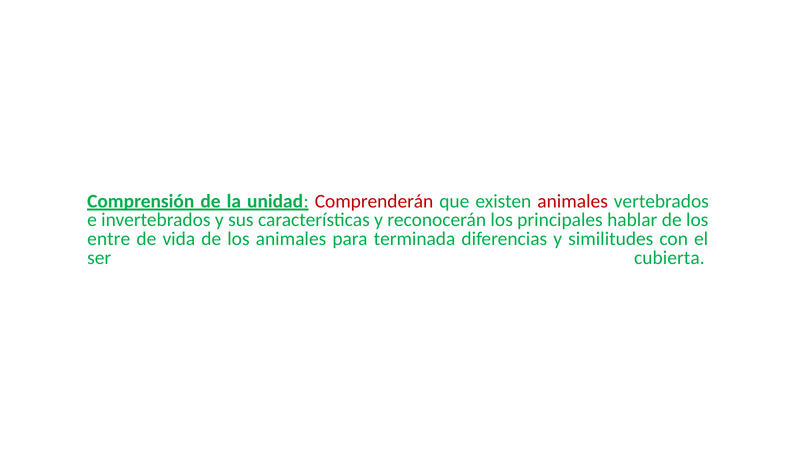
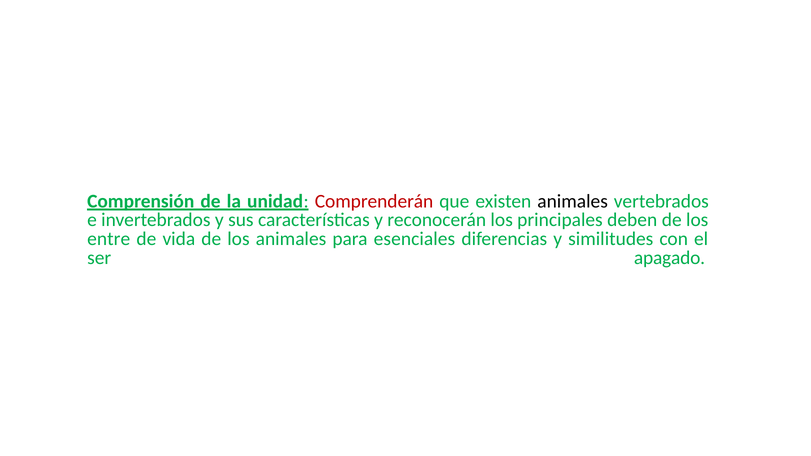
animales at (573, 201) colour: red -> black
hablar: hablar -> deben
terminada: terminada -> esenciales
cubierta: cubierta -> apagado
